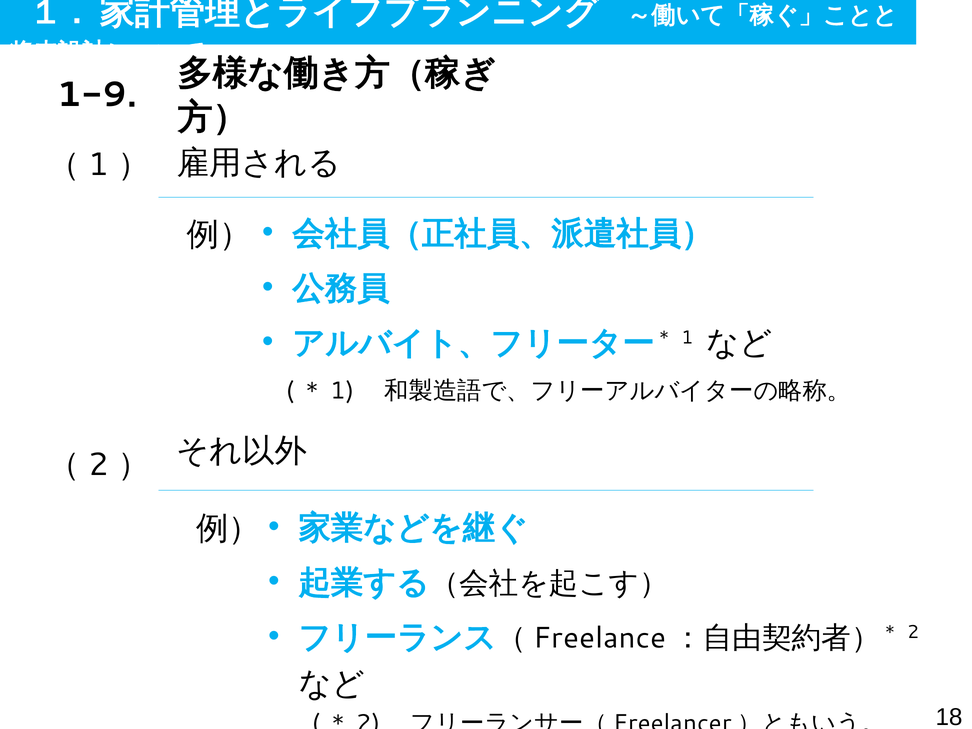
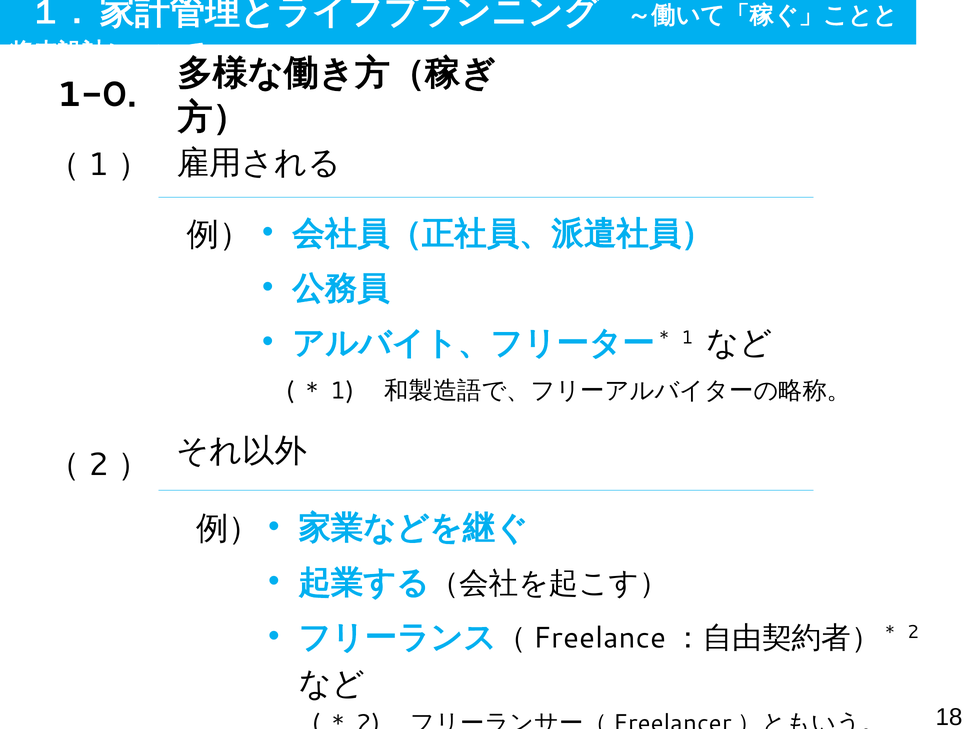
1-9: 1-9 -> 1-0
